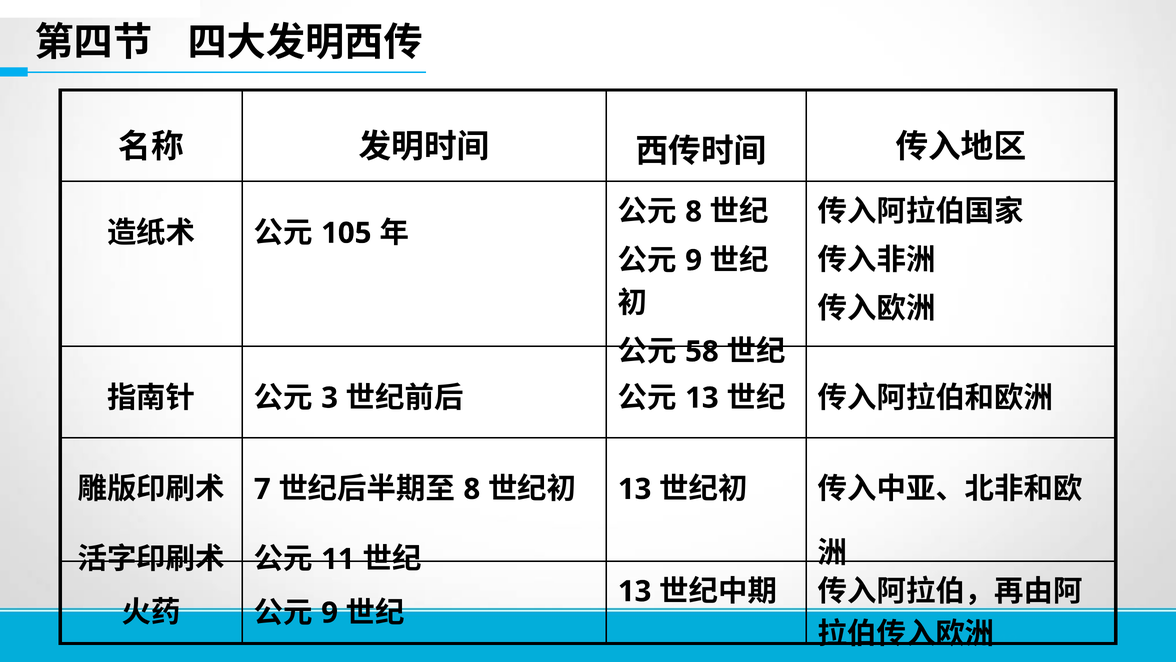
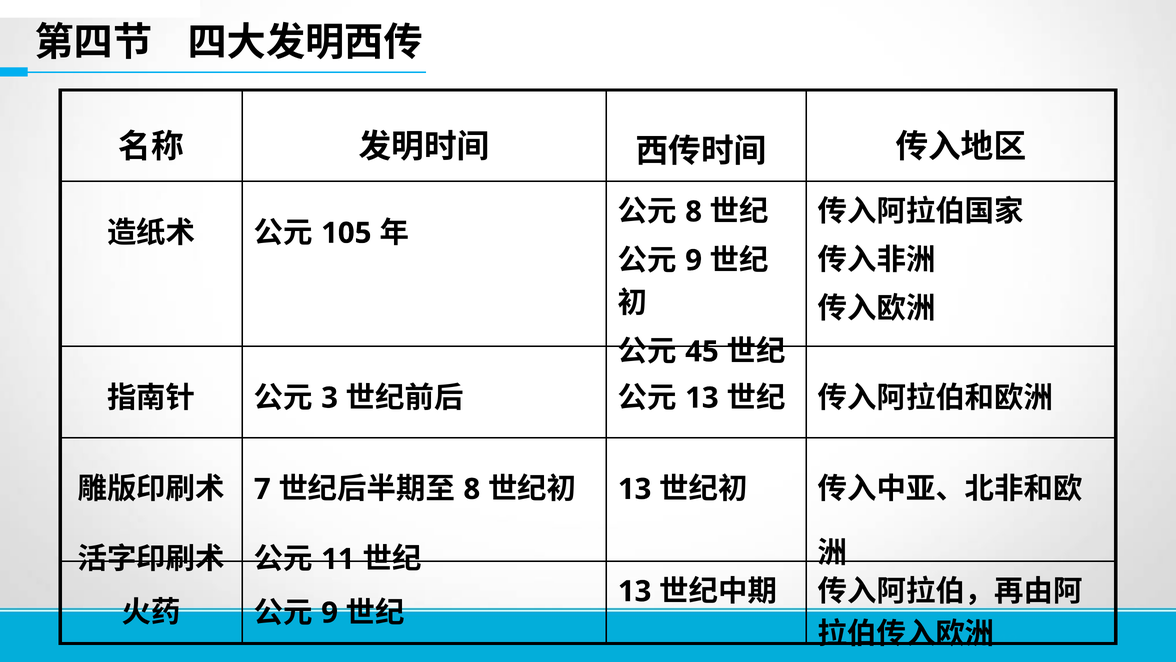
58: 58 -> 45
